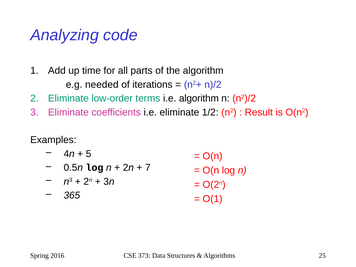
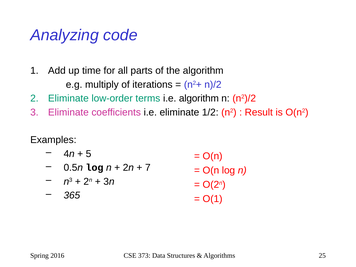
needed: needed -> multiply
